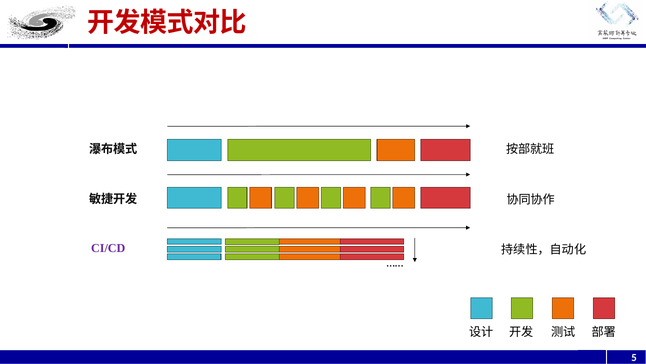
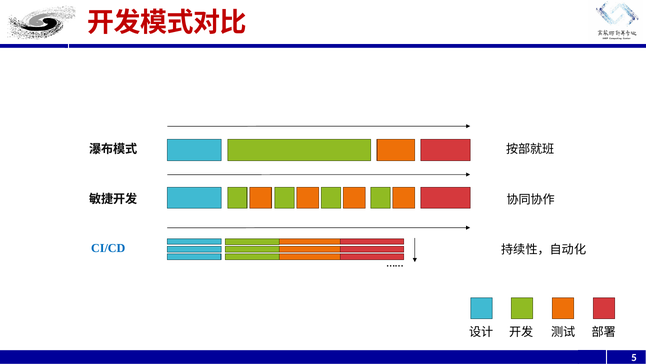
CI/CD colour: purple -> blue
